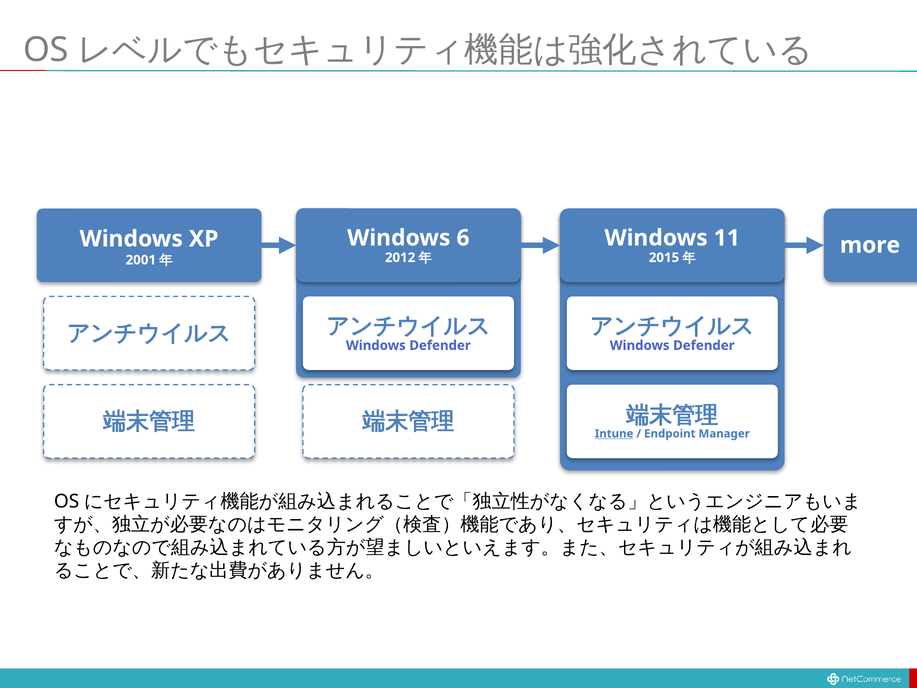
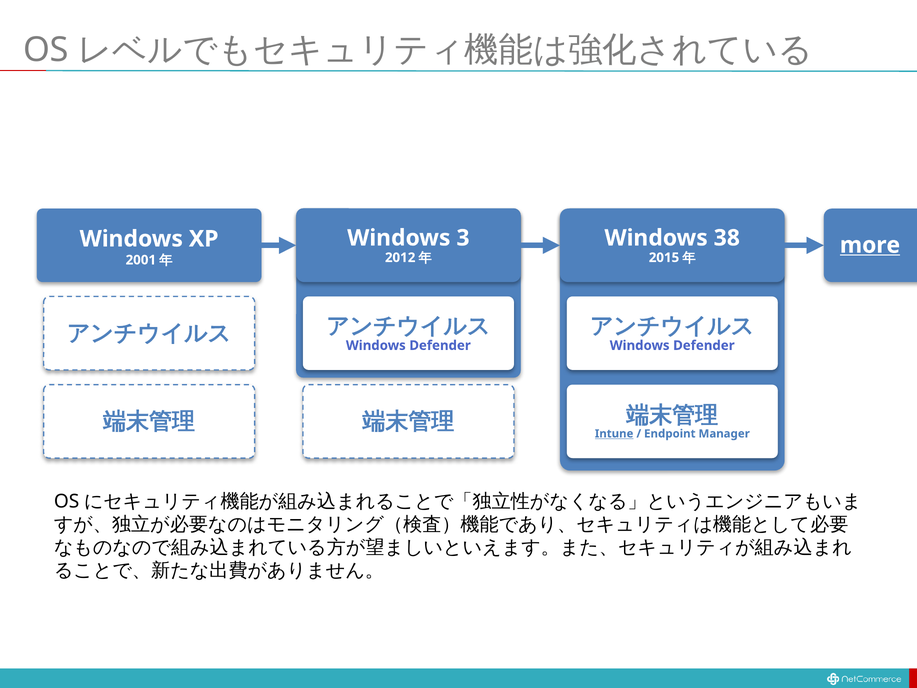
6: 6 -> 3
11: 11 -> 38
more underline: none -> present
